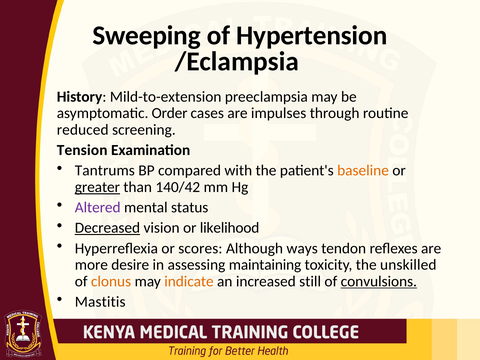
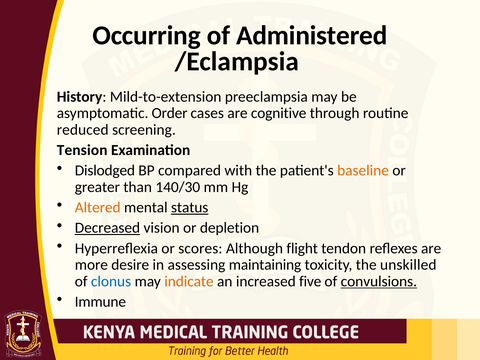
Sweeping: Sweeping -> Occurring
Hypertension: Hypertension -> Administered
impulses: impulses -> cognitive
Tantrums: Tantrums -> Dislodged
greater underline: present -> none
140/42: 140/42 -> 140/30
Altered colour: purple -> orange
status underline: none -> present
likelihood: likelihood -> depletion
ways: ways -> flight
clonus colour: orange -> blue
still: still -> five
Mastitis: Mastitis -> Immune
